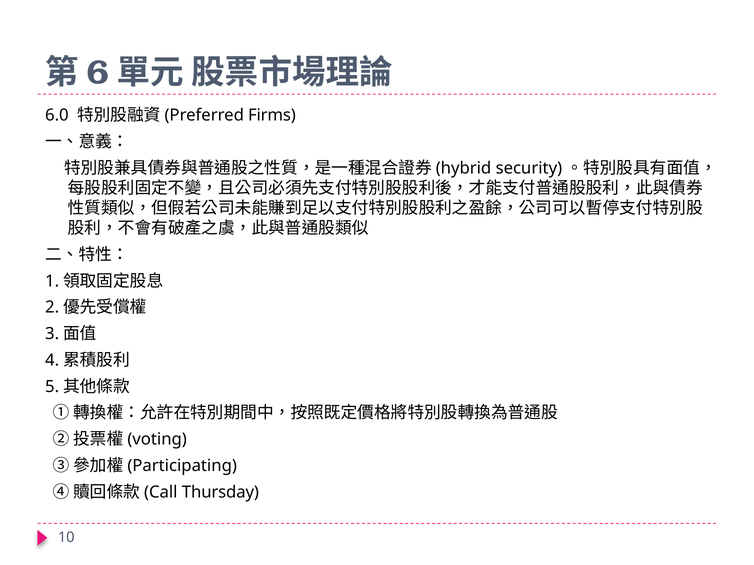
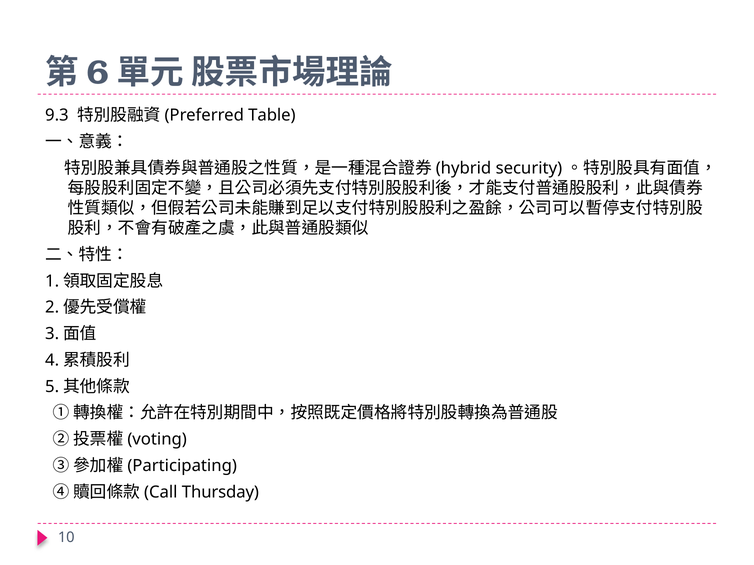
6.0: 6.0 -> 9.3
Firms: Firms -> Table
